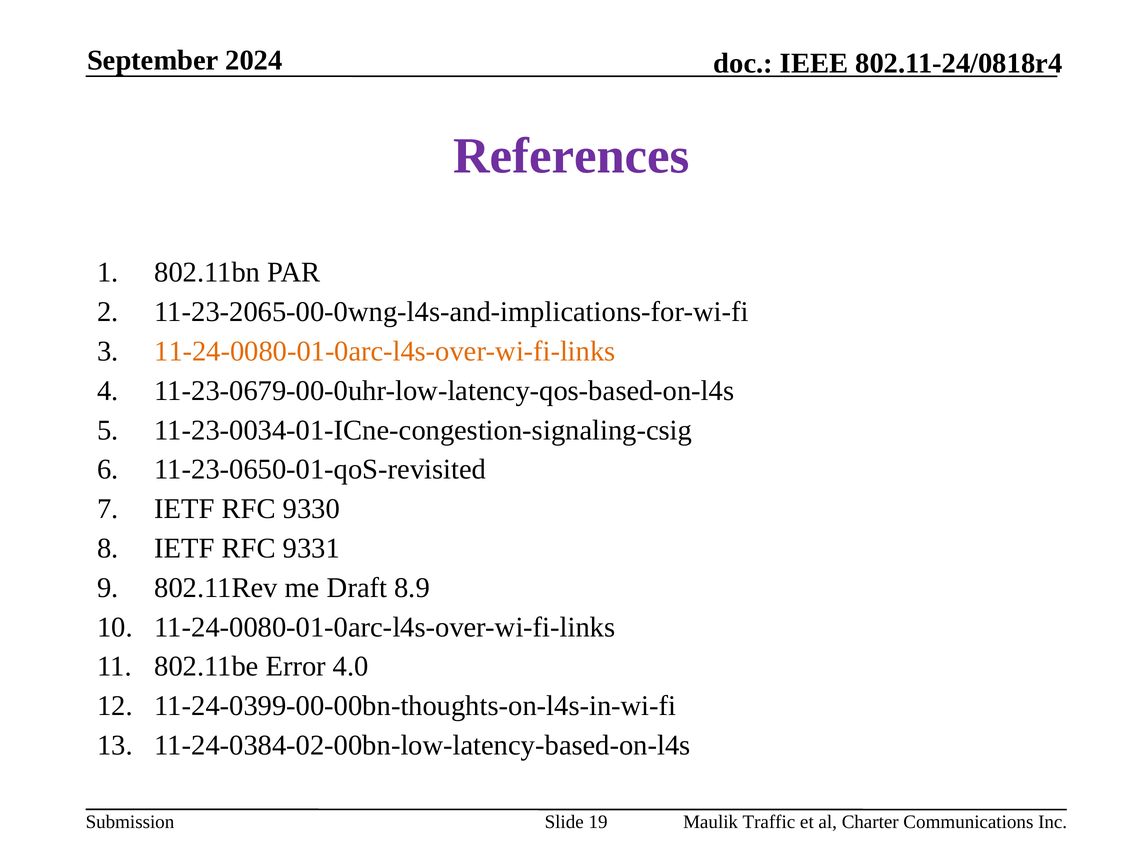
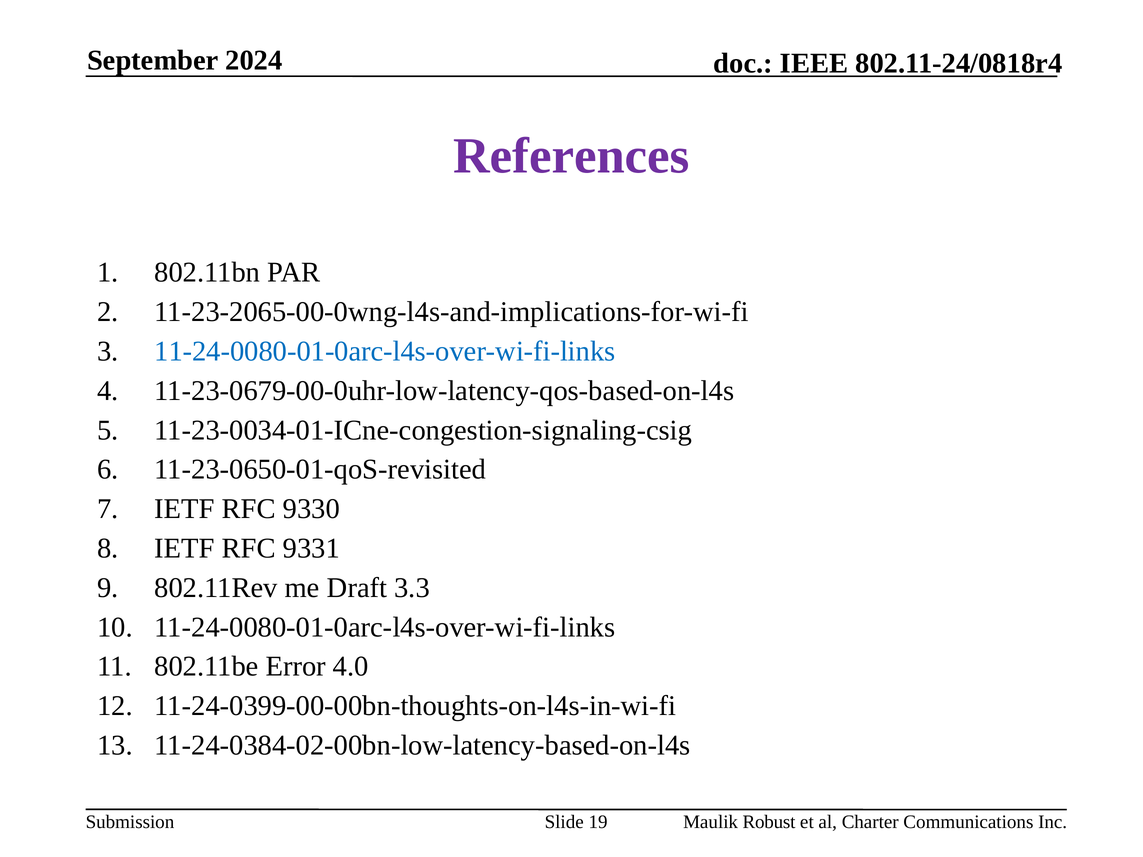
11-24-0080-01-0arc-l4s-over-wi-fi-links at (385, 351) colour: orange -> blue
8.9: 8.9 -> 3.3
Traffic: Traffic -> Robust
